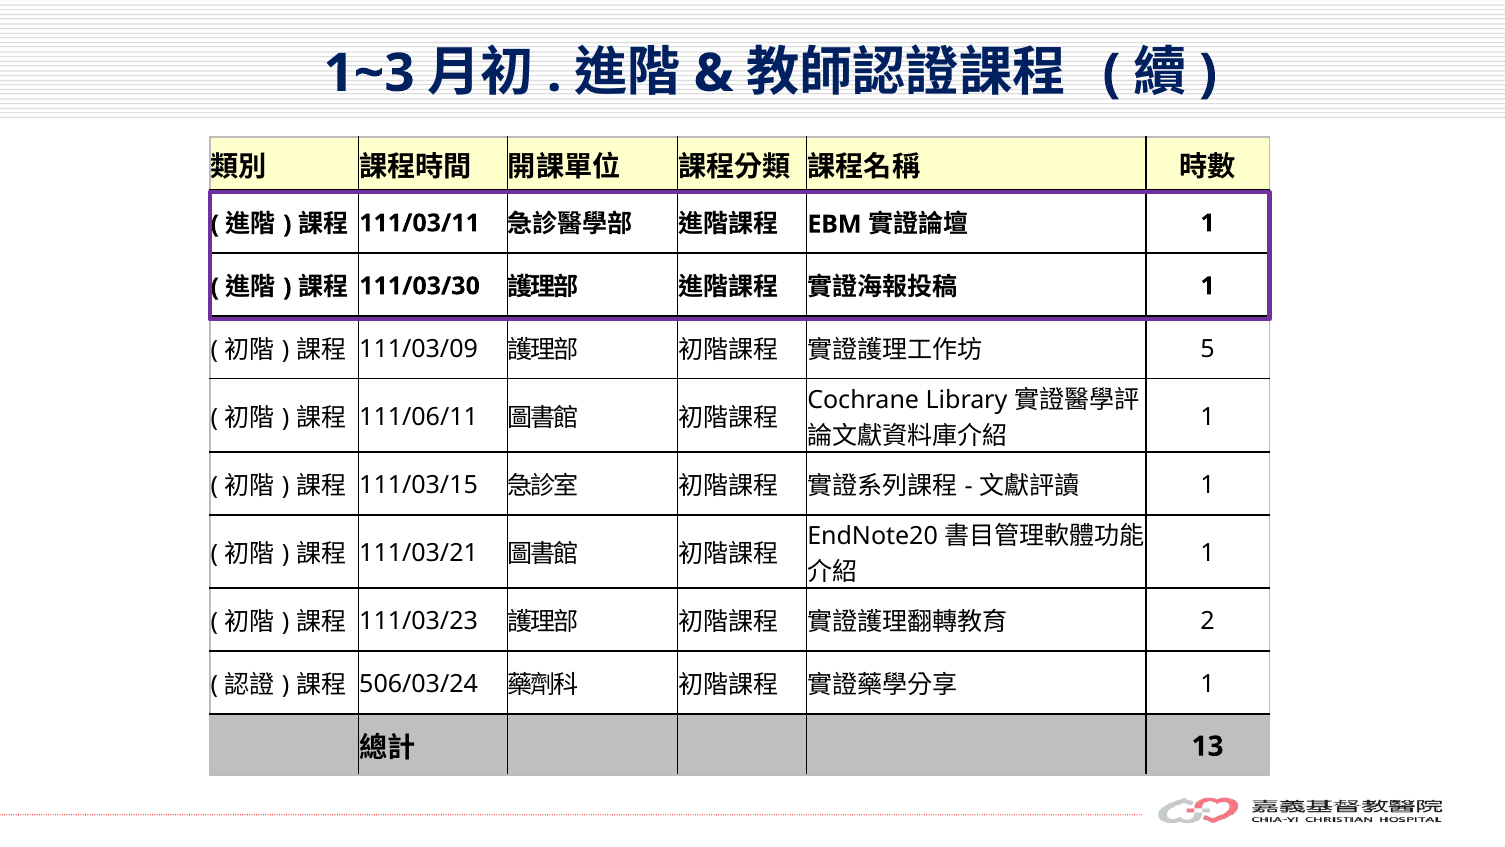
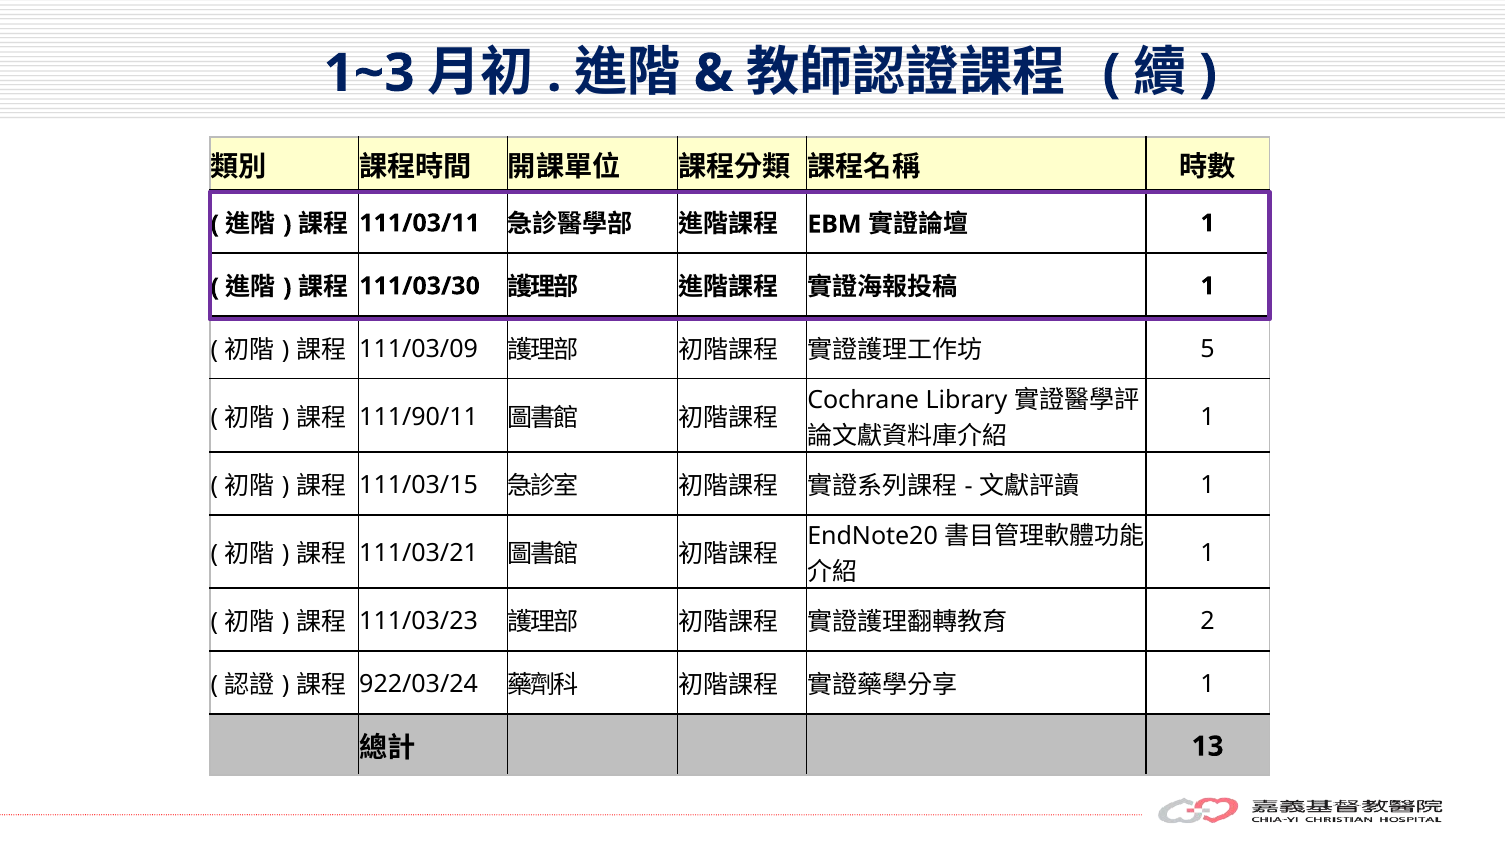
111/06/11: 111/06/11 -> 111/90/11
506/03/24: 506/03/24 -> 922/03/24
